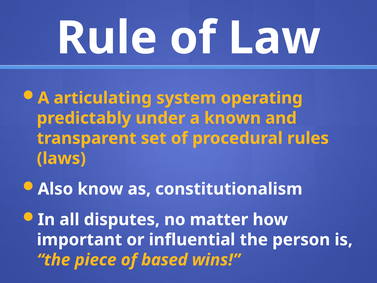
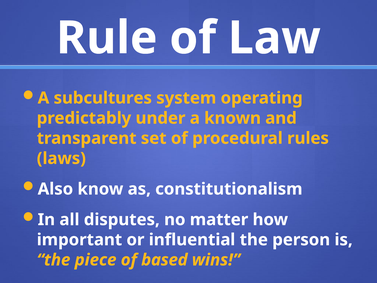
articulating: articulating -> subcultures
